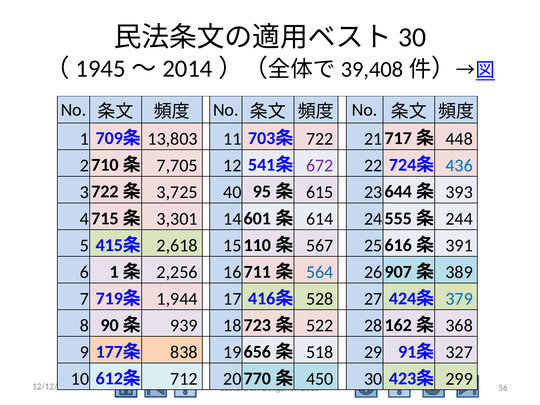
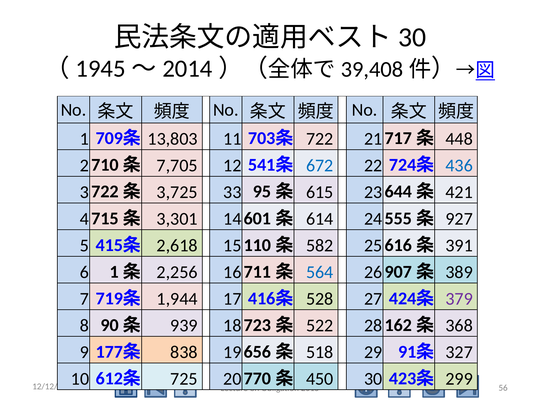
672 colour: purple -> blue
40: 40 -> 33
393: 393 -> 421
244: 244 -> 927
567: 567 -> 582
379 colour: blue -> purple
712: 712 -> 725
